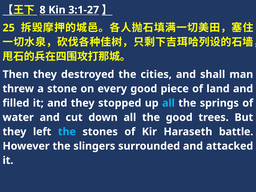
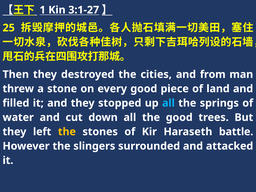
8: 8 -> 1
shall: shall -> from
the at (67, 132) colour: light blue -> yellow
